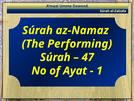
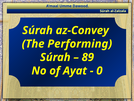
az-Namaz: az-Namaz -> az-Convey
47: 47 -> 89
1: 1 -> 0
